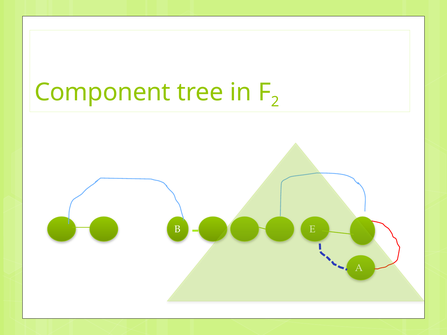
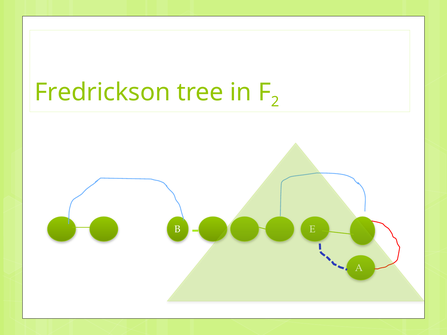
Component: Component -> Fredrickson
